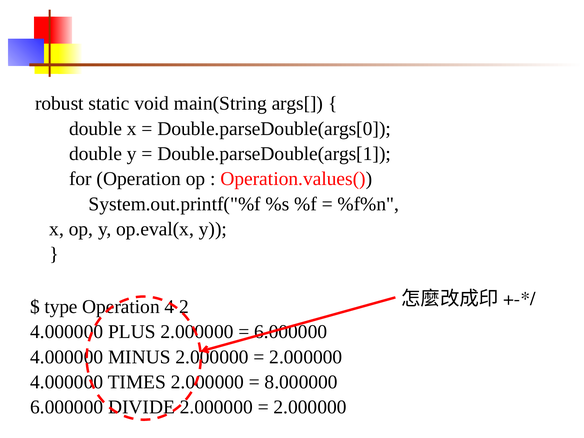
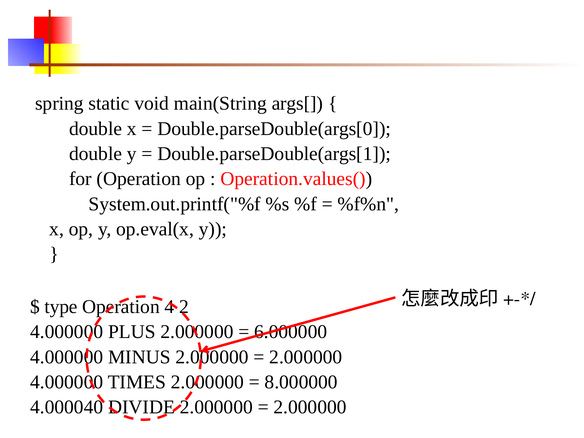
robust: robust -> spring
6.000000 at (67, 407): 6.000000 -> 4.000040
